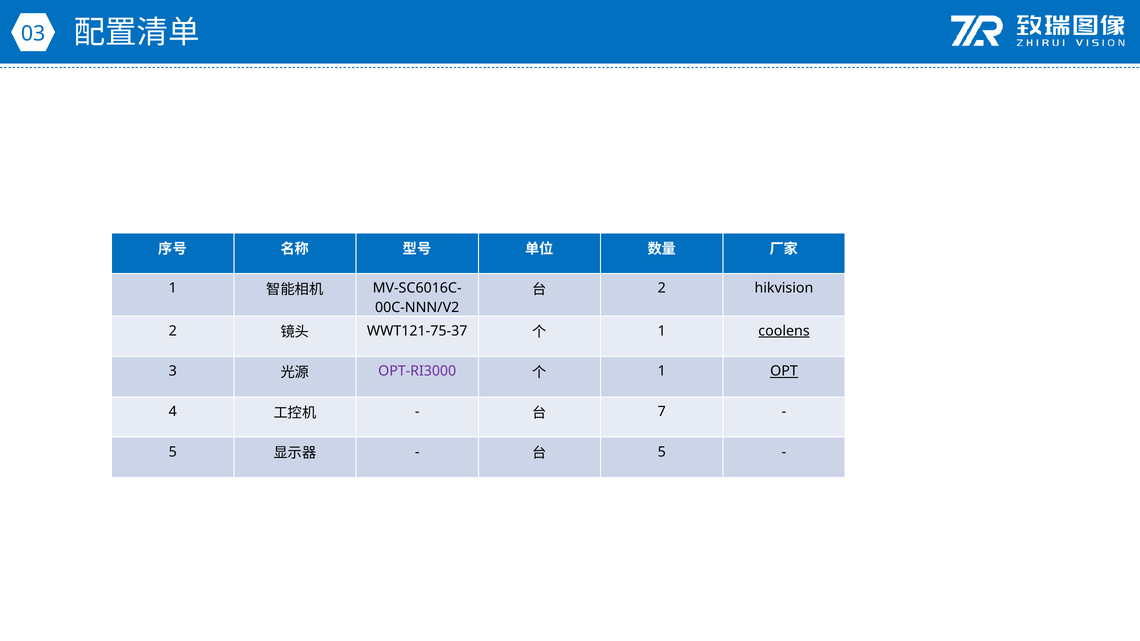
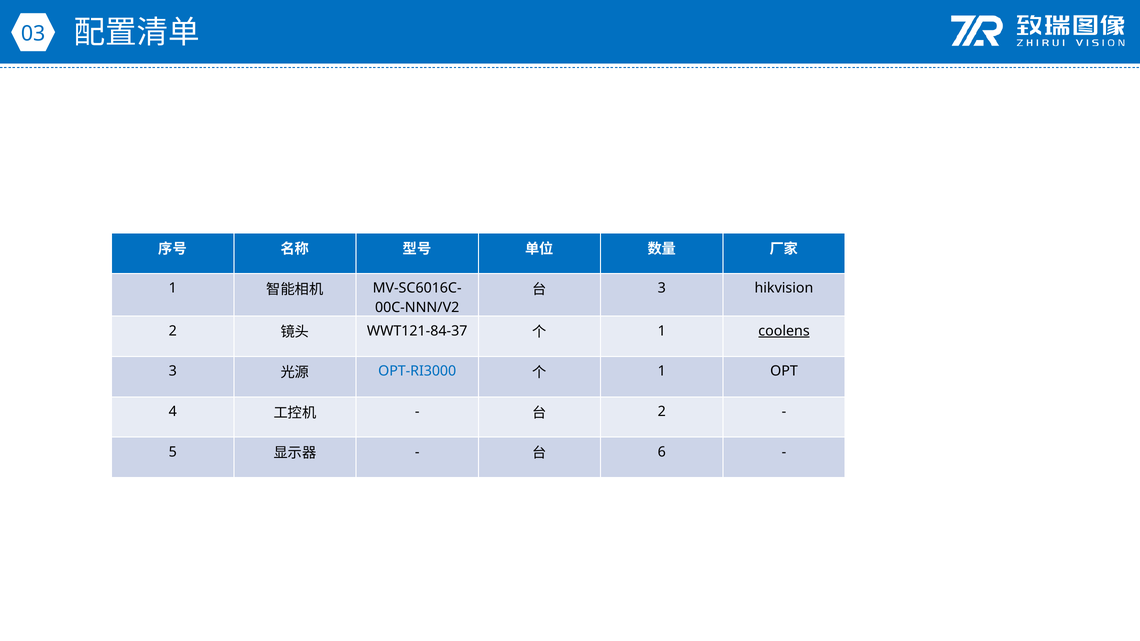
2 at (662, 288): 2 -> 3
WWT121-75-37: WWT121-75-37 -> WWT121-84-37
OPT-RI3000 colour: purple -> blue
OPT underline: present -> none
7 at (662, 412): 7 -> 2
5 at (662, 452): 5 -> 6
